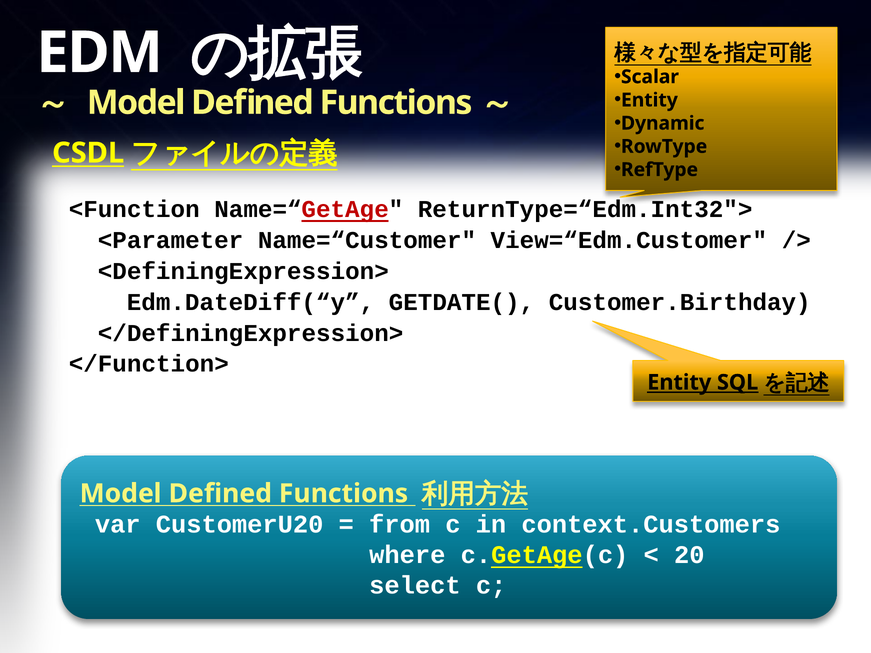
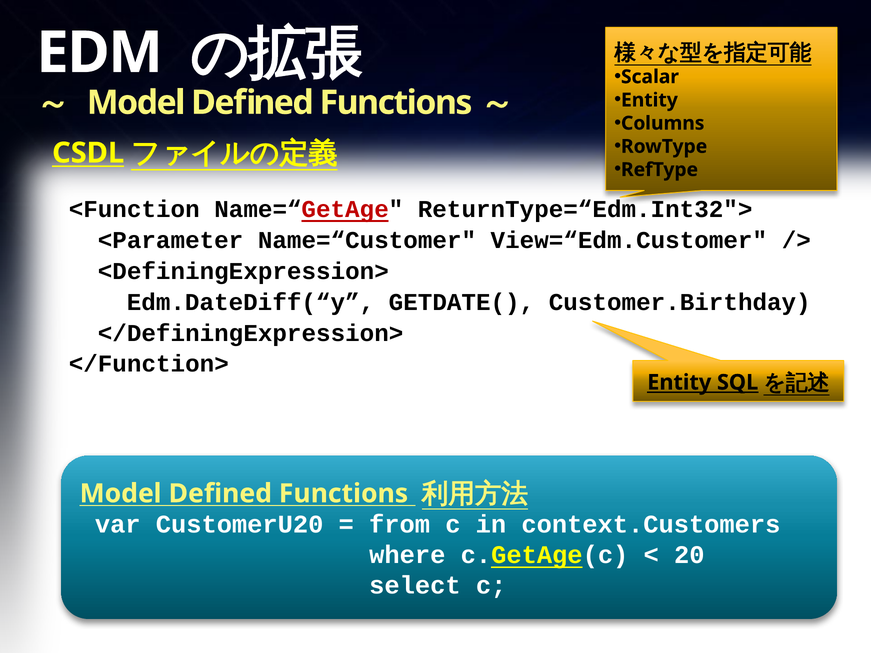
Dynamic: Dynamic -> Columns
